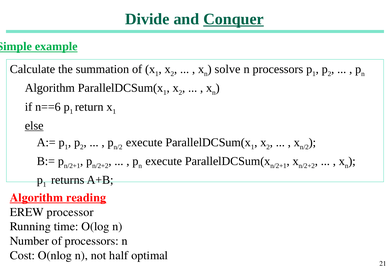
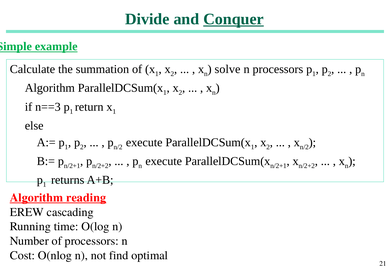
n==6: n==6 -> n==3
else underline: present -> none
processor: processor -> cascading
half: half -> find
